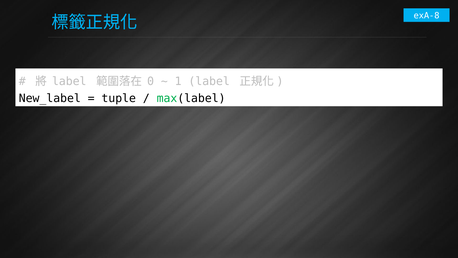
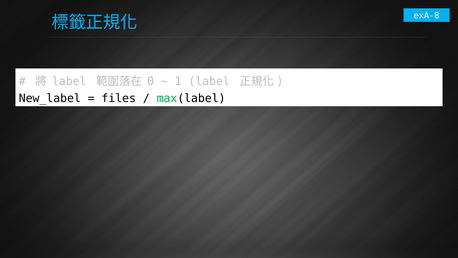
tuple: tuple -> files
